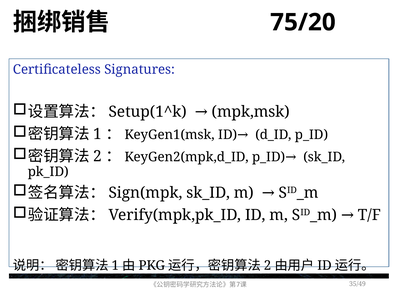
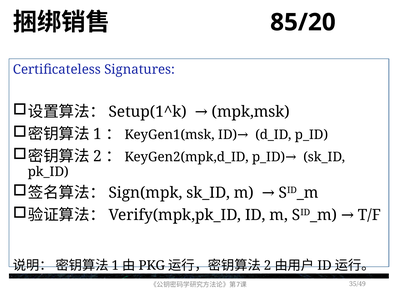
75/20: 75/20 -> 85/20
